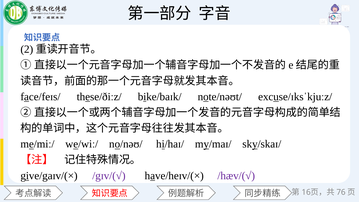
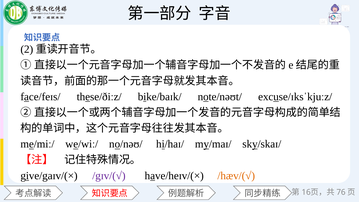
/hæv/(√ colour: purple -> orange
